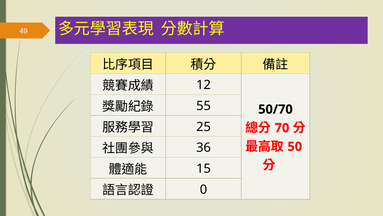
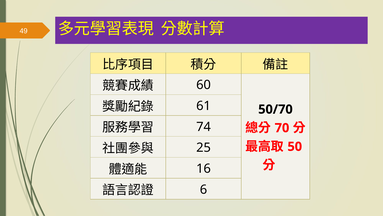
12: 12 -> 60
55: 55 -> 61
25: 25 -> 74
36: 36 -> 25
15: 15 -> 16
0: 0 -> 6
